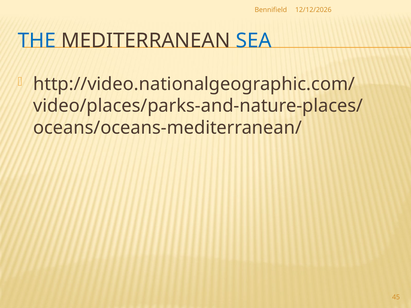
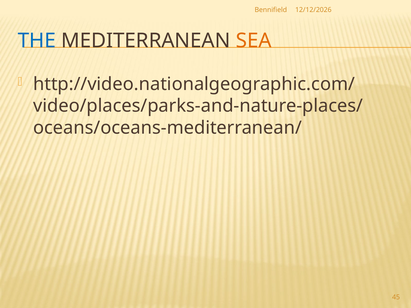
SEA colour: blue -> orange
